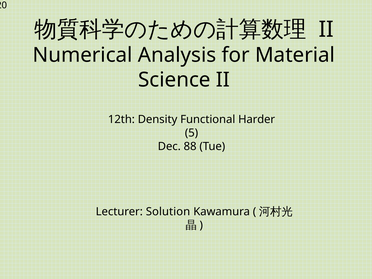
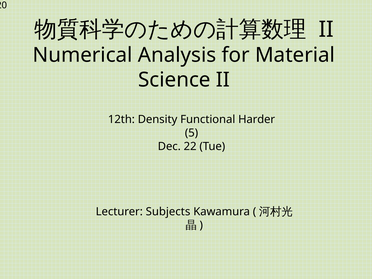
88: 88 -> 22
Solution: Solution -> Subjects
